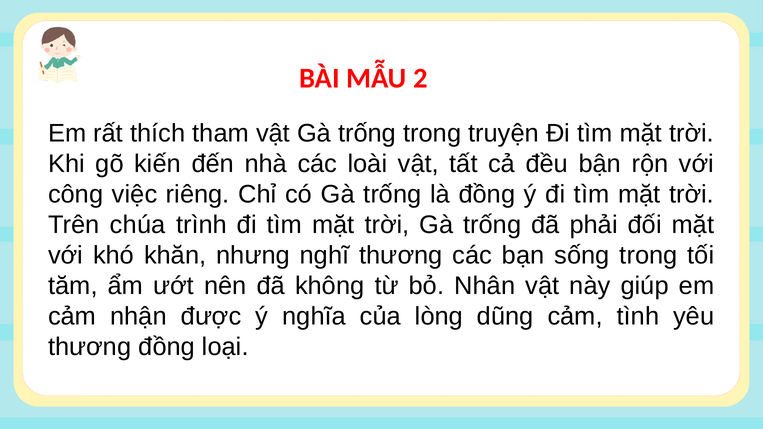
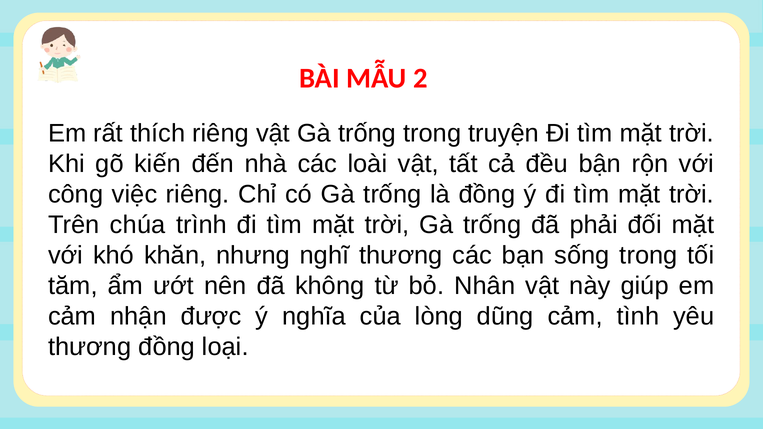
thích tham: tham -> riêng
